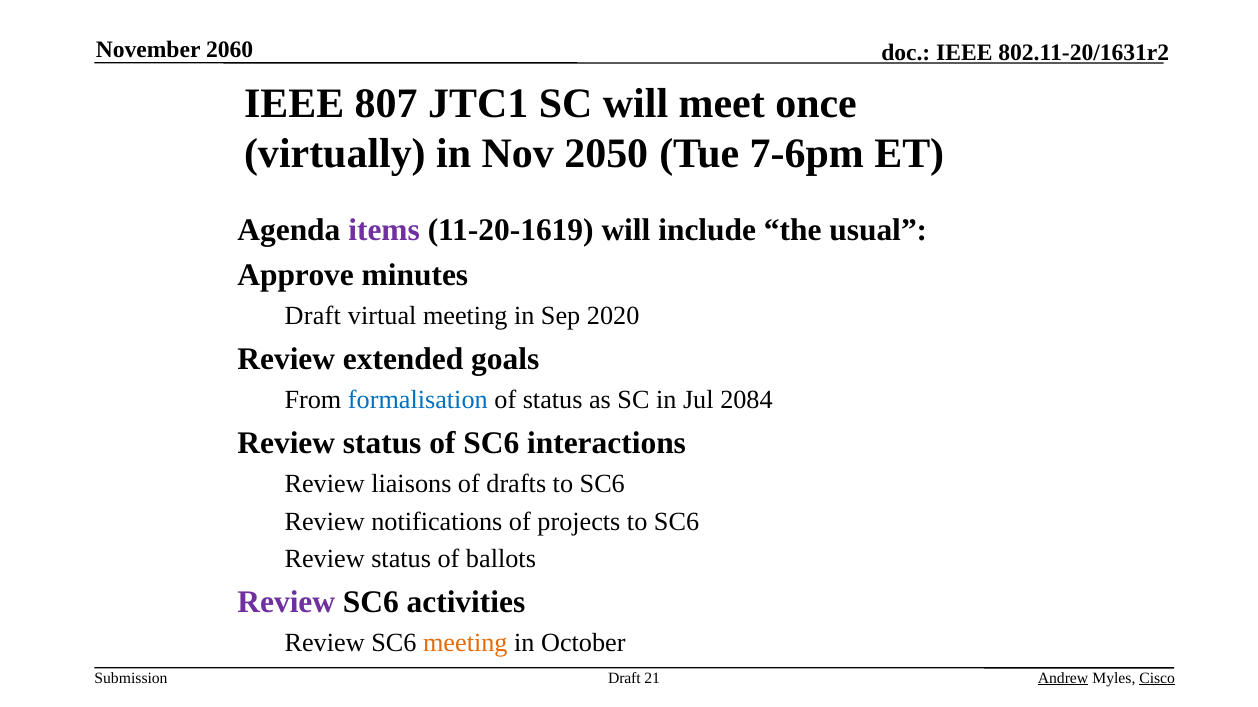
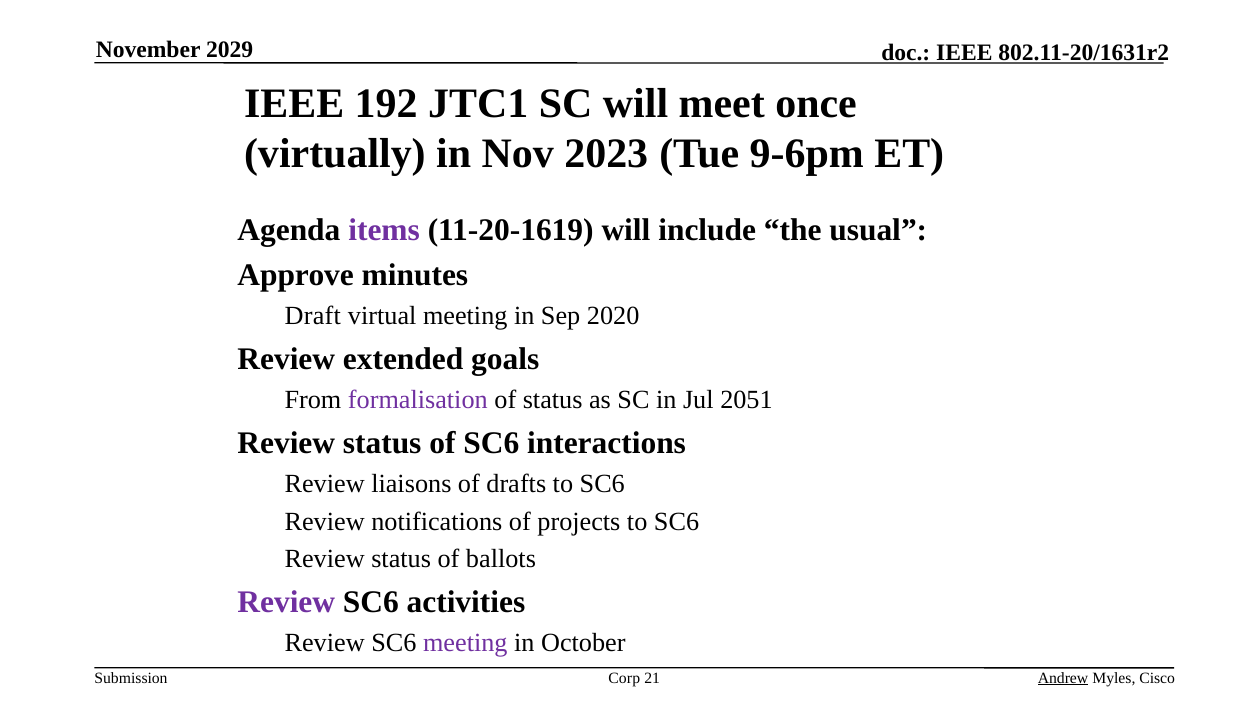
2060: 2060 -> 2029
807: 807 -> 192
2050: 2050 -> 2023
7-6pm: 7-6pm -> 9-6pm
formalisation colour: blue -> purple
2084: 2084 -> 2051
meeting at (465, 643) colour: orange -> purple
Draft at (624, 679): Draft -> Corp
Cisco underline: present -> none
